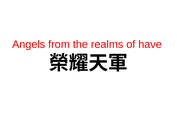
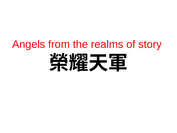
have: have -> story
